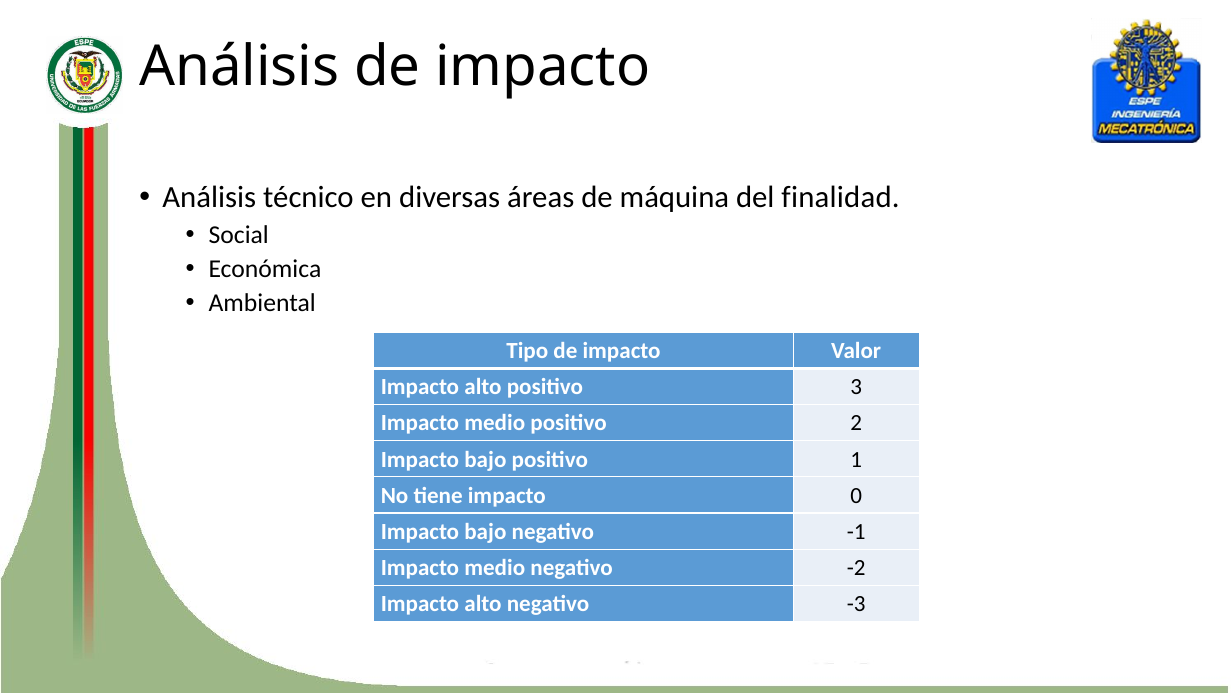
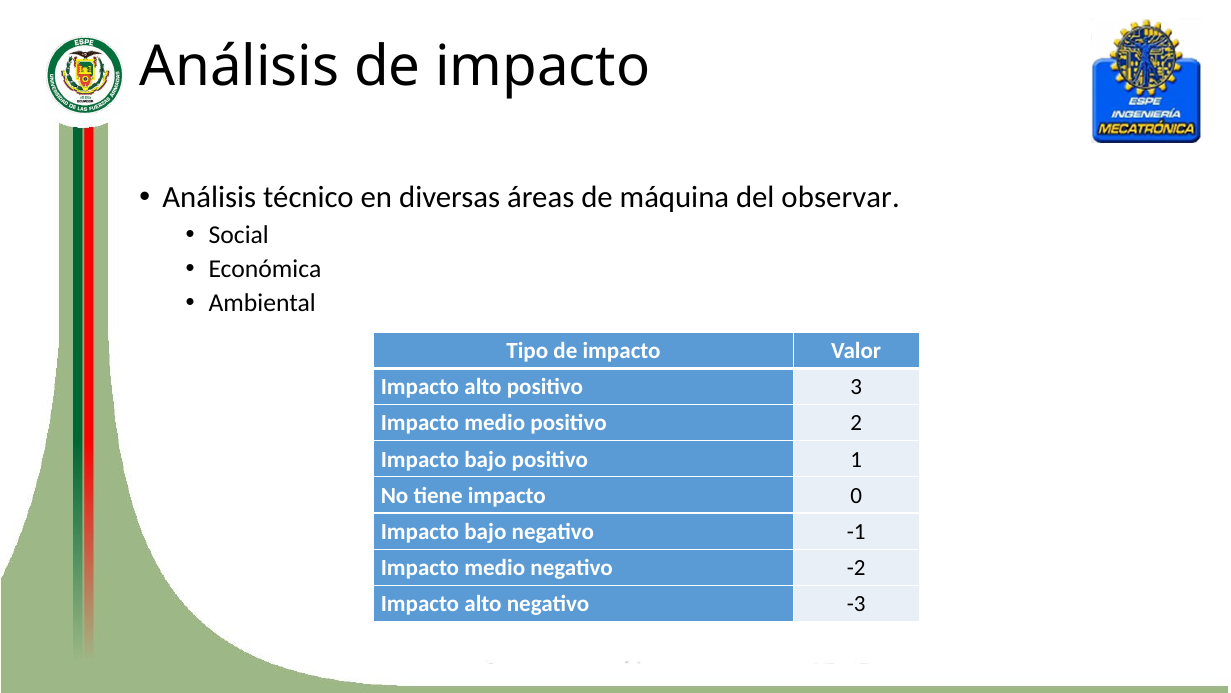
finalidad: finalidad -> observar
